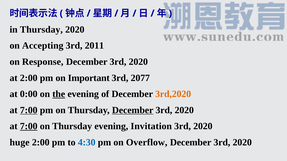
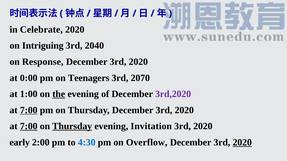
in Thursday: Thursday -> Celebrate
Accepting: Accepting -> Intriguing
2011: 2011 -> 2040
at 2:00: 2:00 -> 0:00
Important: Important -> Teenagers
2077: 2077 -> 2070
0:00: 0:00 -> 1:00
3rd,2020 colour: orange -> purple
December at (133, 110) underline: present -> none
Thursday at (72, 127) underline: none -> present
huge: huge -> early
2020 at (242, 143) underline: none -> present
